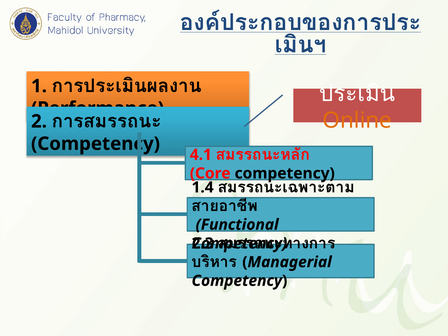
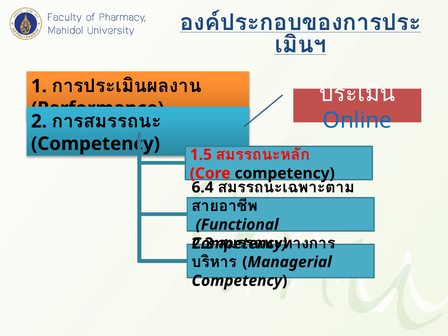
Online colour: orange -> blue
4.1: 4.1 -> 1.5
1.4: 1.4 -> 6.4
